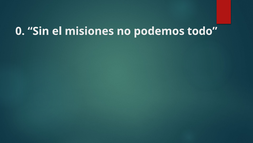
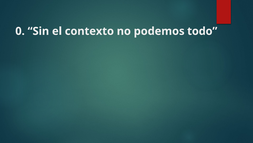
misiones: misiones -> contexto
